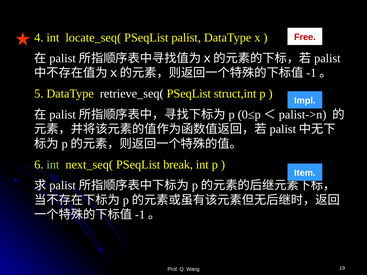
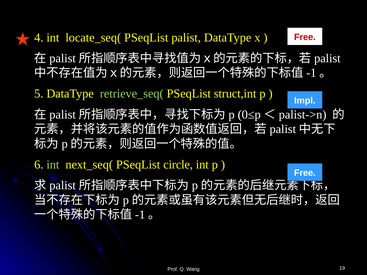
retrieve_seq( colour: white -> light green
break: break -> circle
Item at (305, 173): Item -> Free
